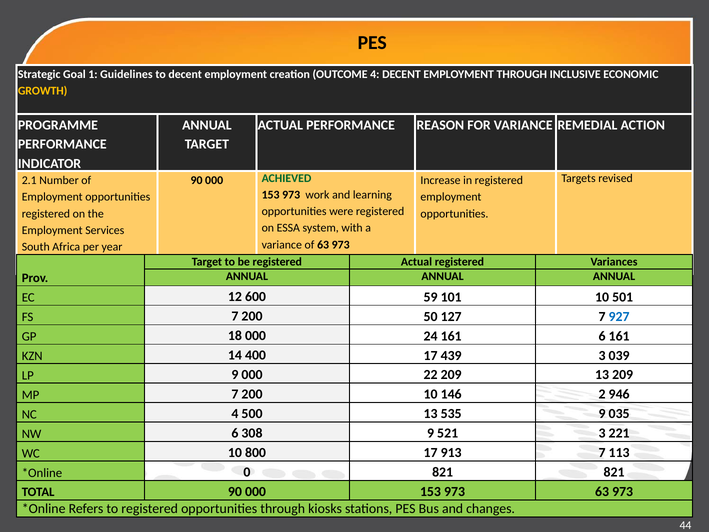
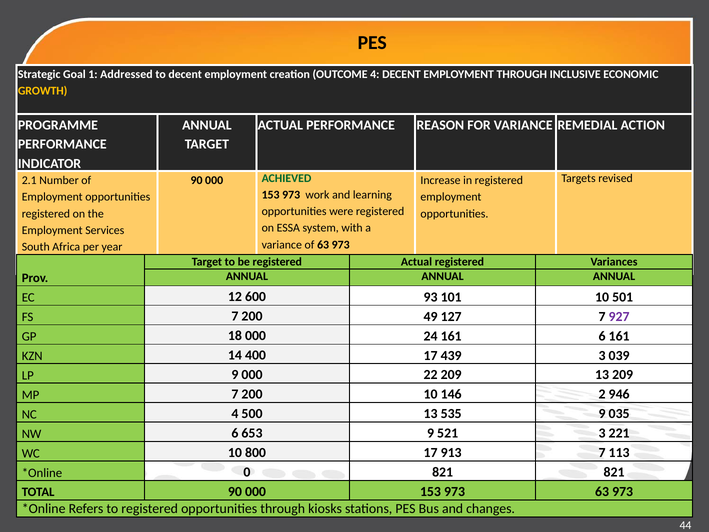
Guidelines: Guidelines -> Addressed
59: 59 -> 93
50: 50 -> 49
927 colour: blue -> purple
308: 308 -> 653
